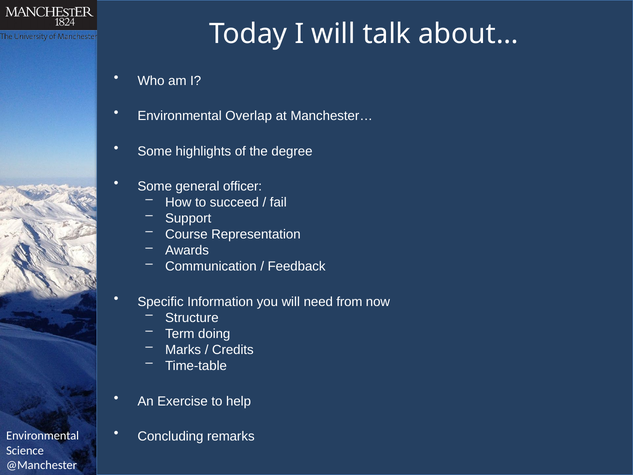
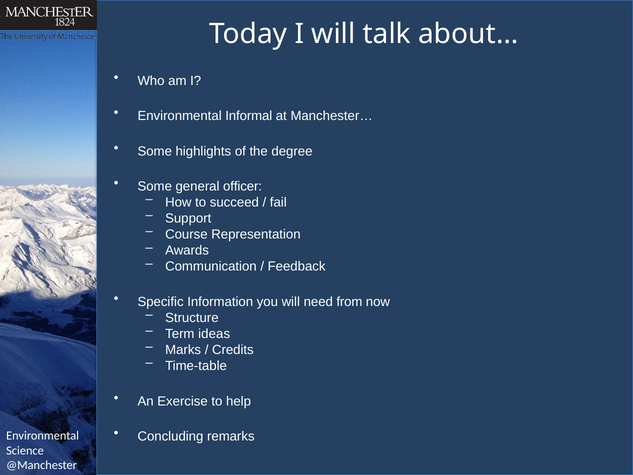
Overlap: Overlap -> Informal
doing: doing -> ideas
